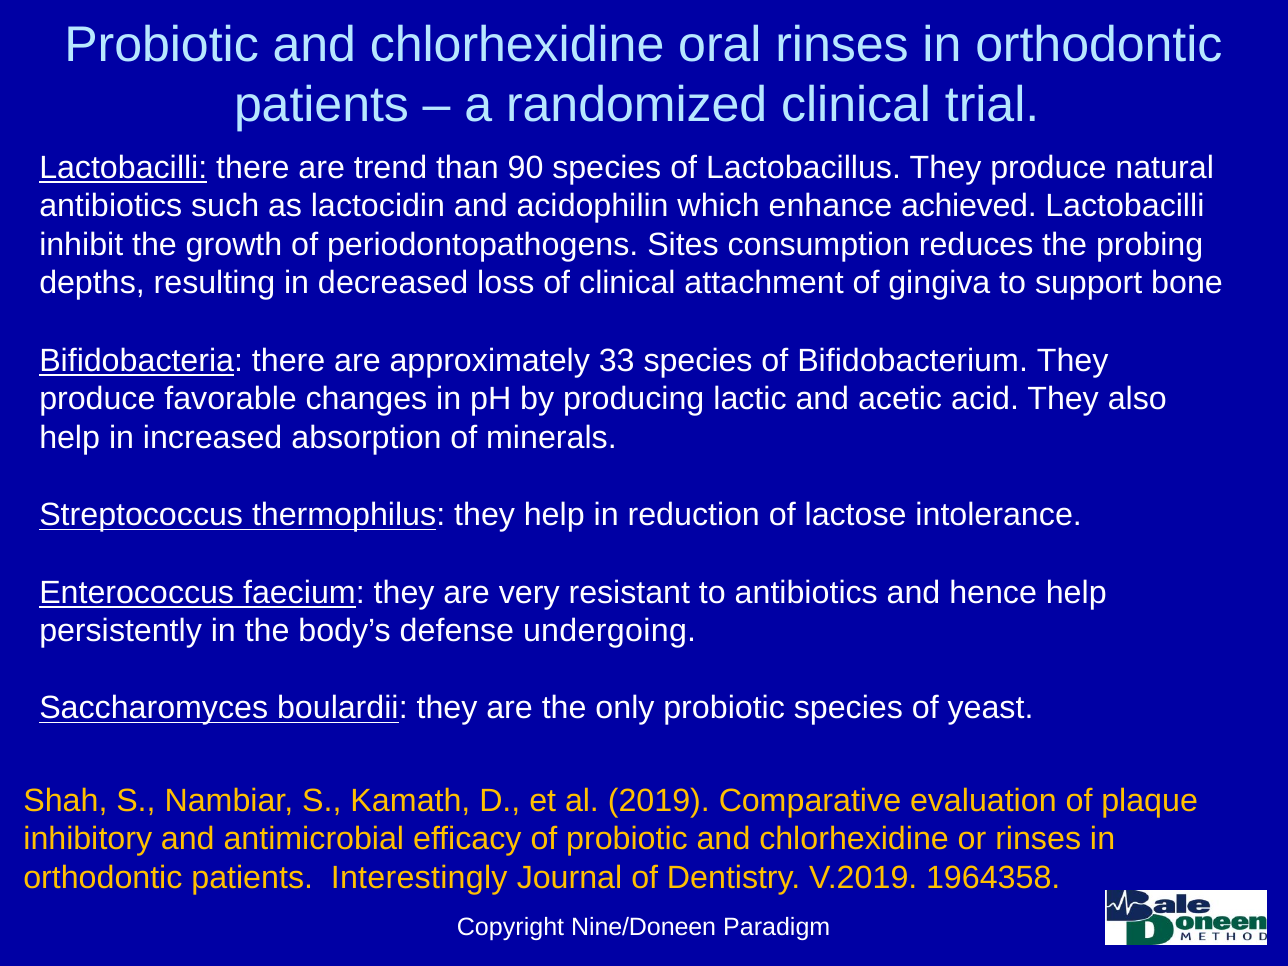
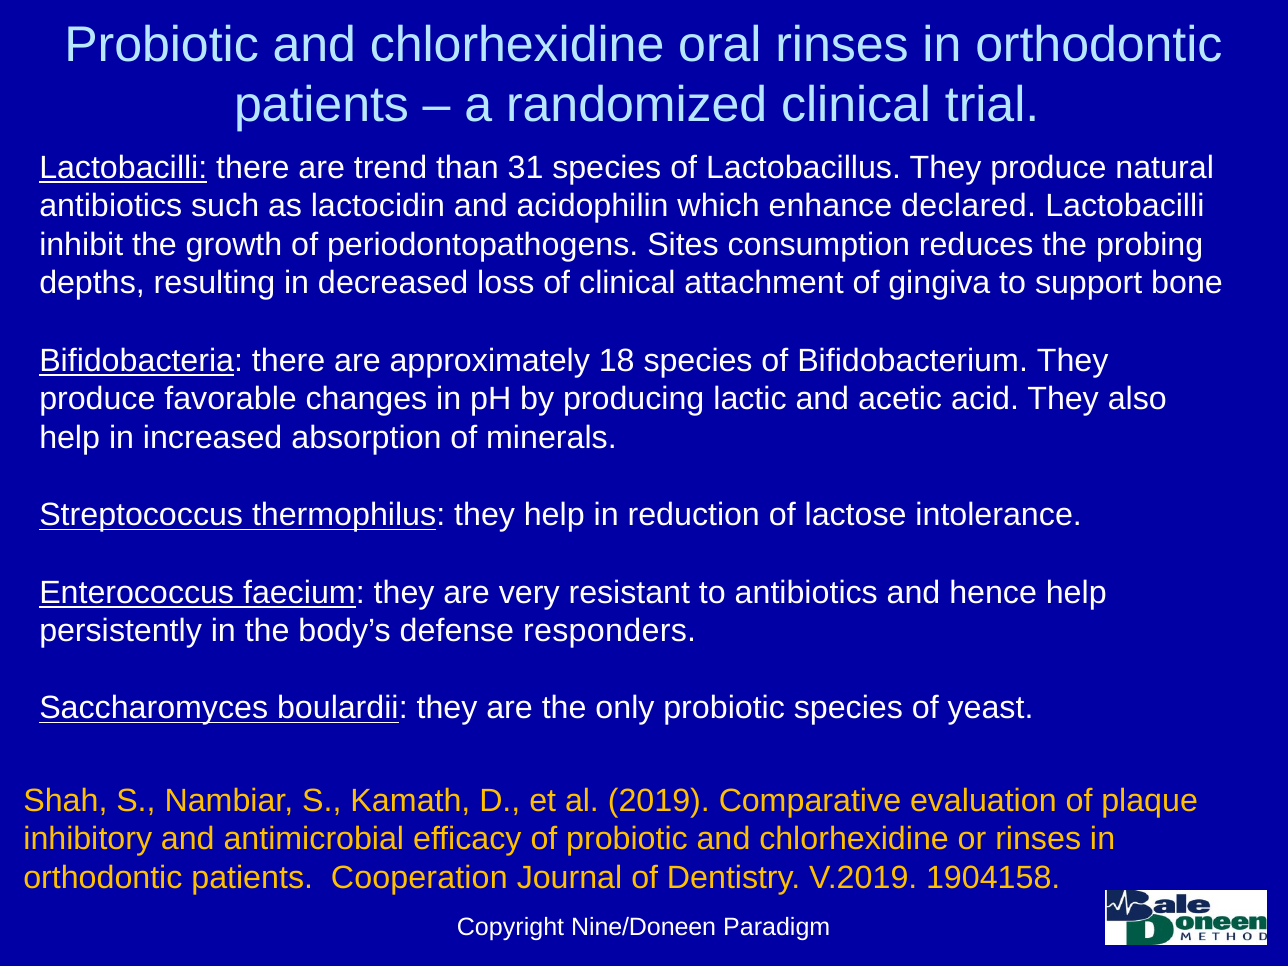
90: 90 -> 31
achieved: achieved -> declared
33: 33 -> 18
undergoing: undergoing -> responders
Interestingly: Interestingly -> Cooperation
1964358: 1964358 -> 1904158
